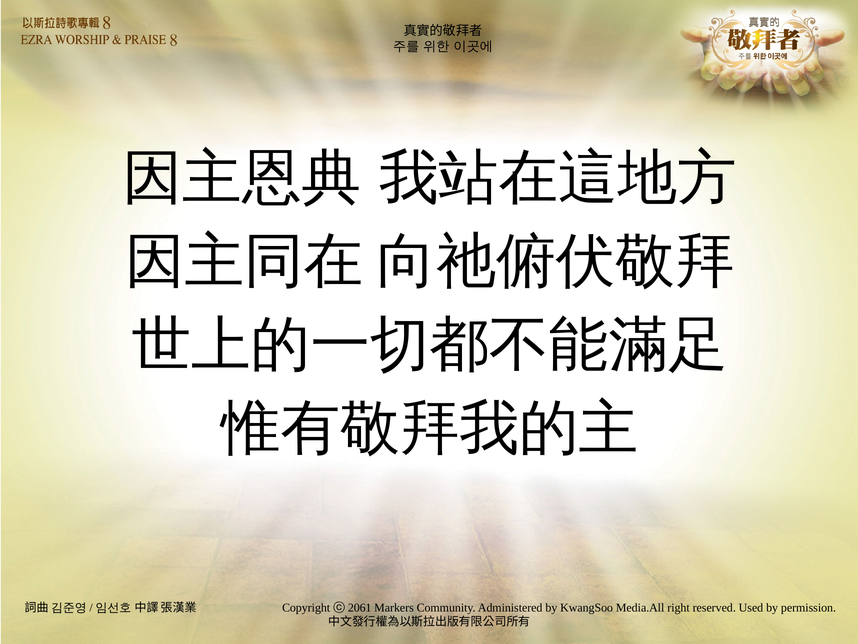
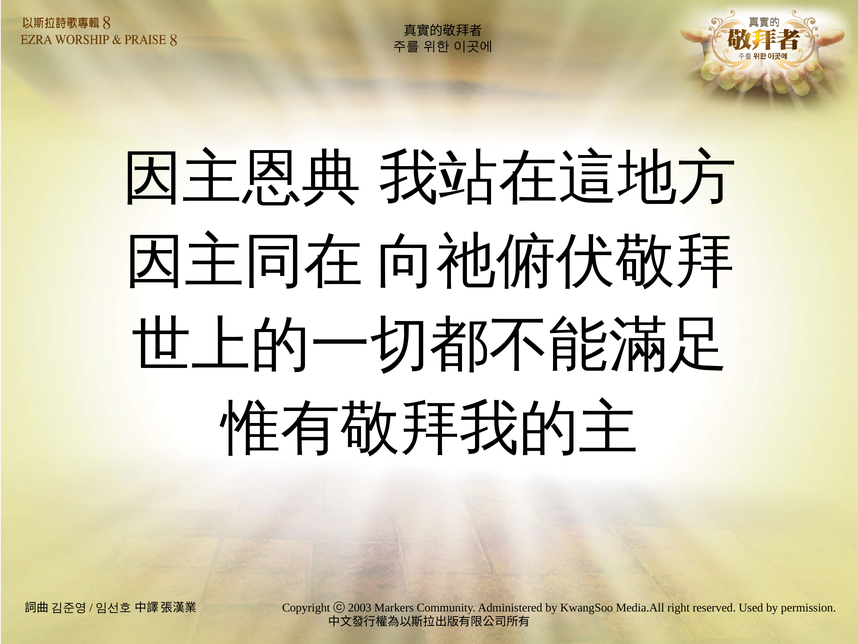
2061: 2061 -> 2003
